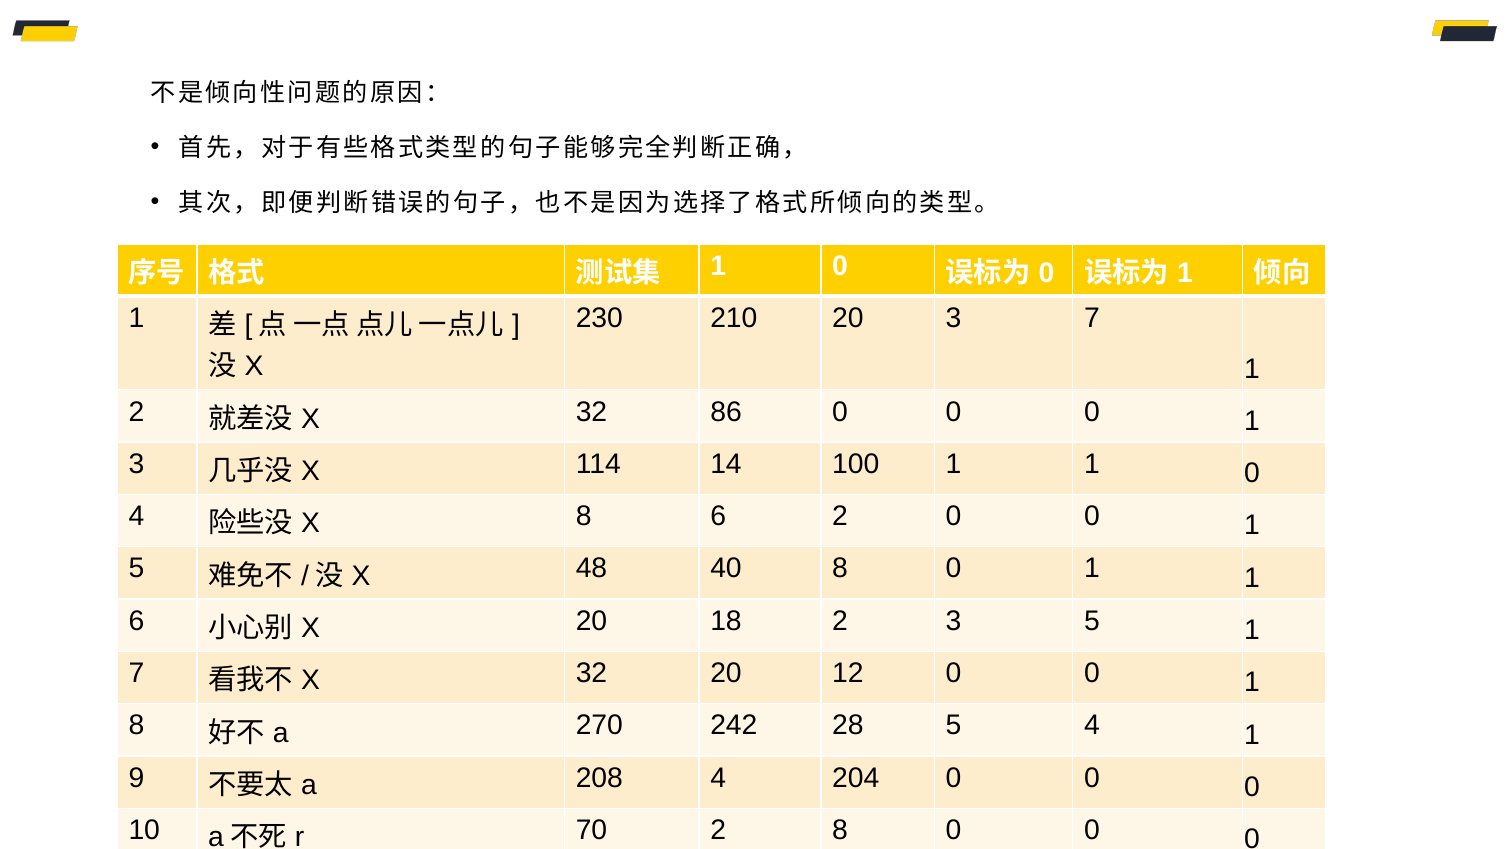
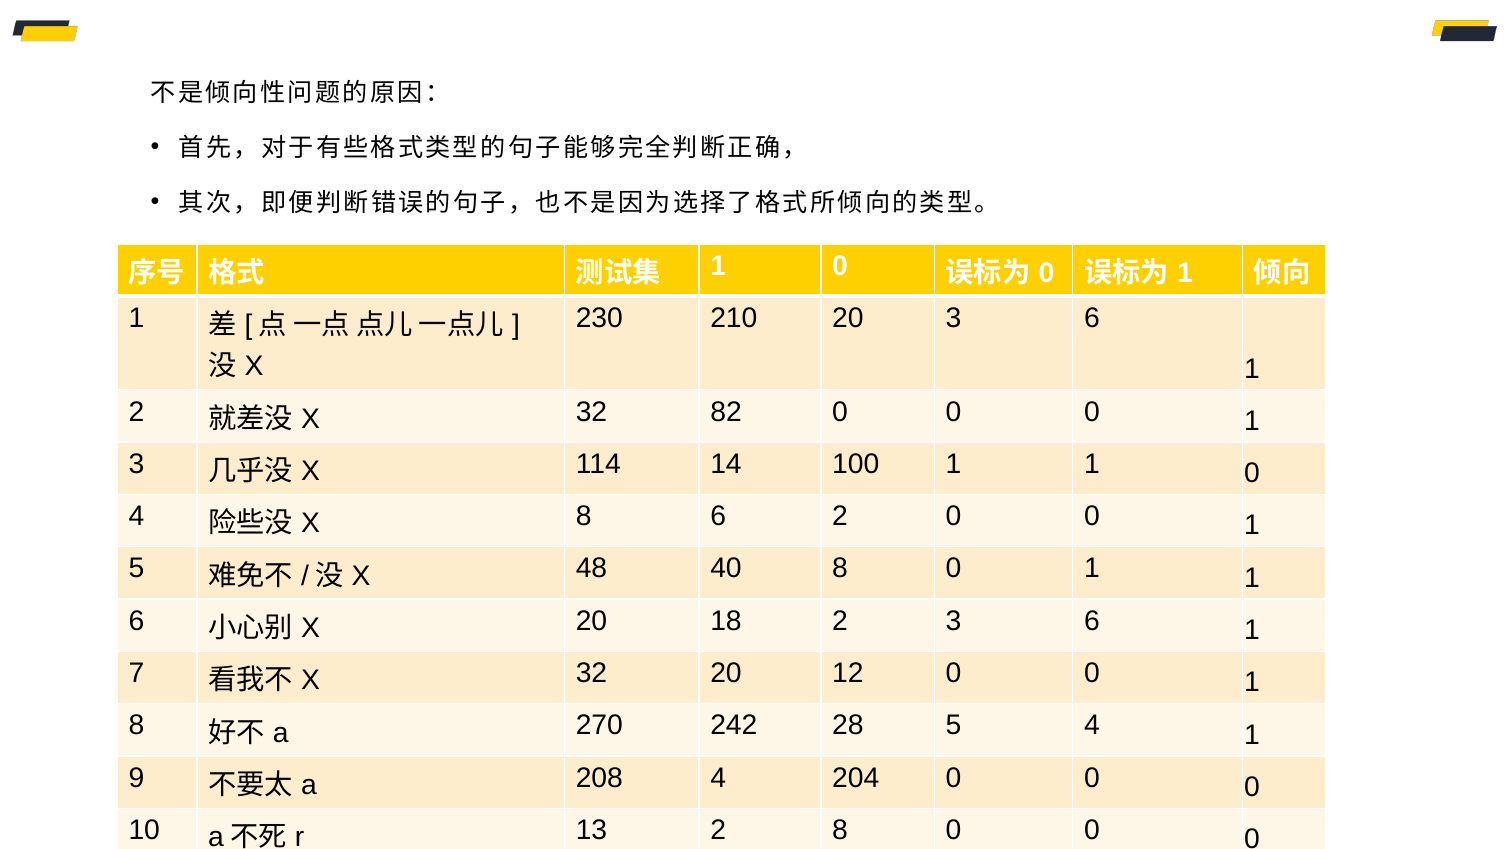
20 3 7: 7 -> 6
86: 86 -> 82
2 3 5: 5 -> 6
70: 70 -> 13
